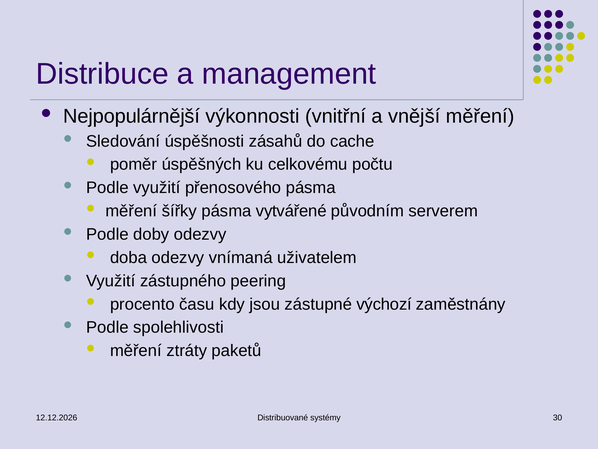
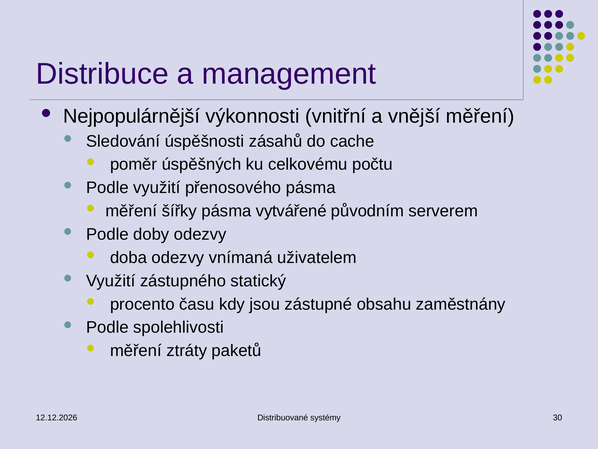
peering: peering -> statický
výchozí: výchozí -> obsahu
